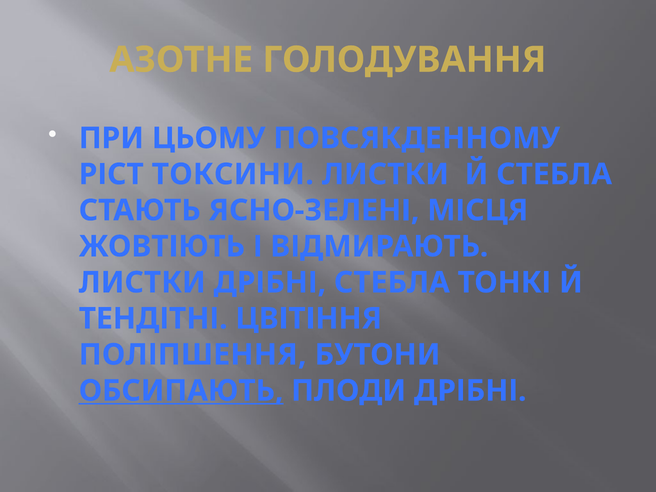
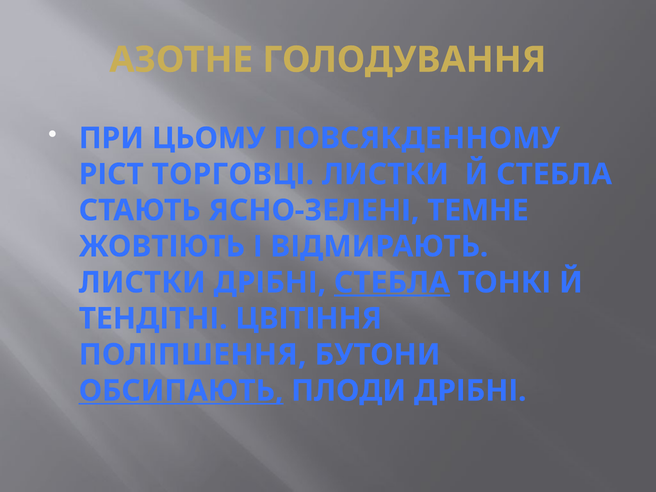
ТОКСИНИ: ТОКСИНИ -> ТОРГОВЦІ
МІСЦЯ: МІСЦЯ -> ТЕМНЕ
СТЕБЛА at (392, 283) underline: none -> present
